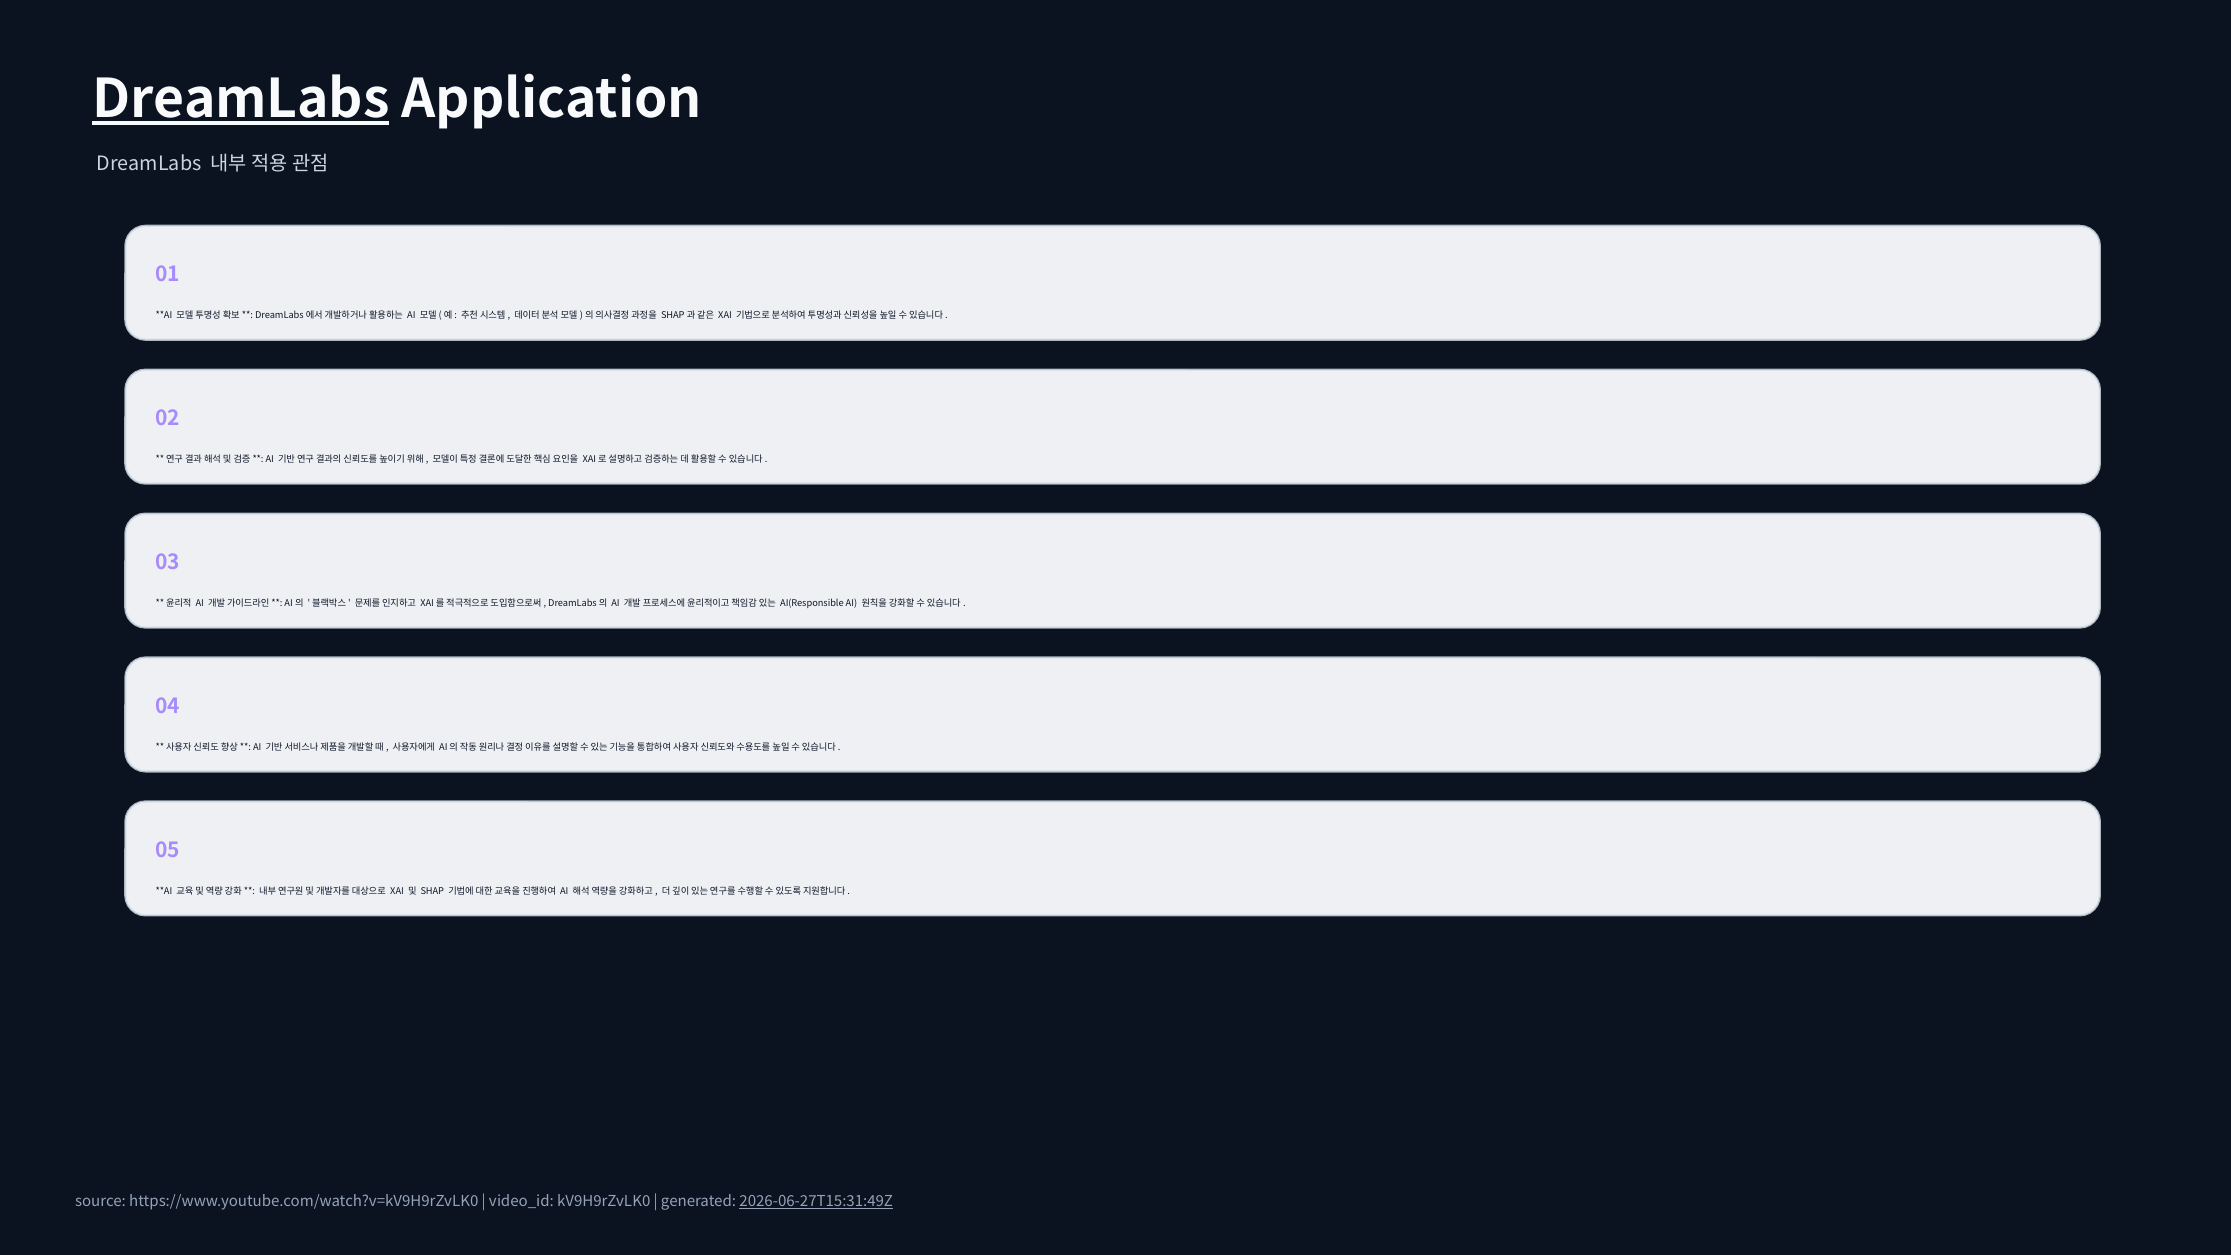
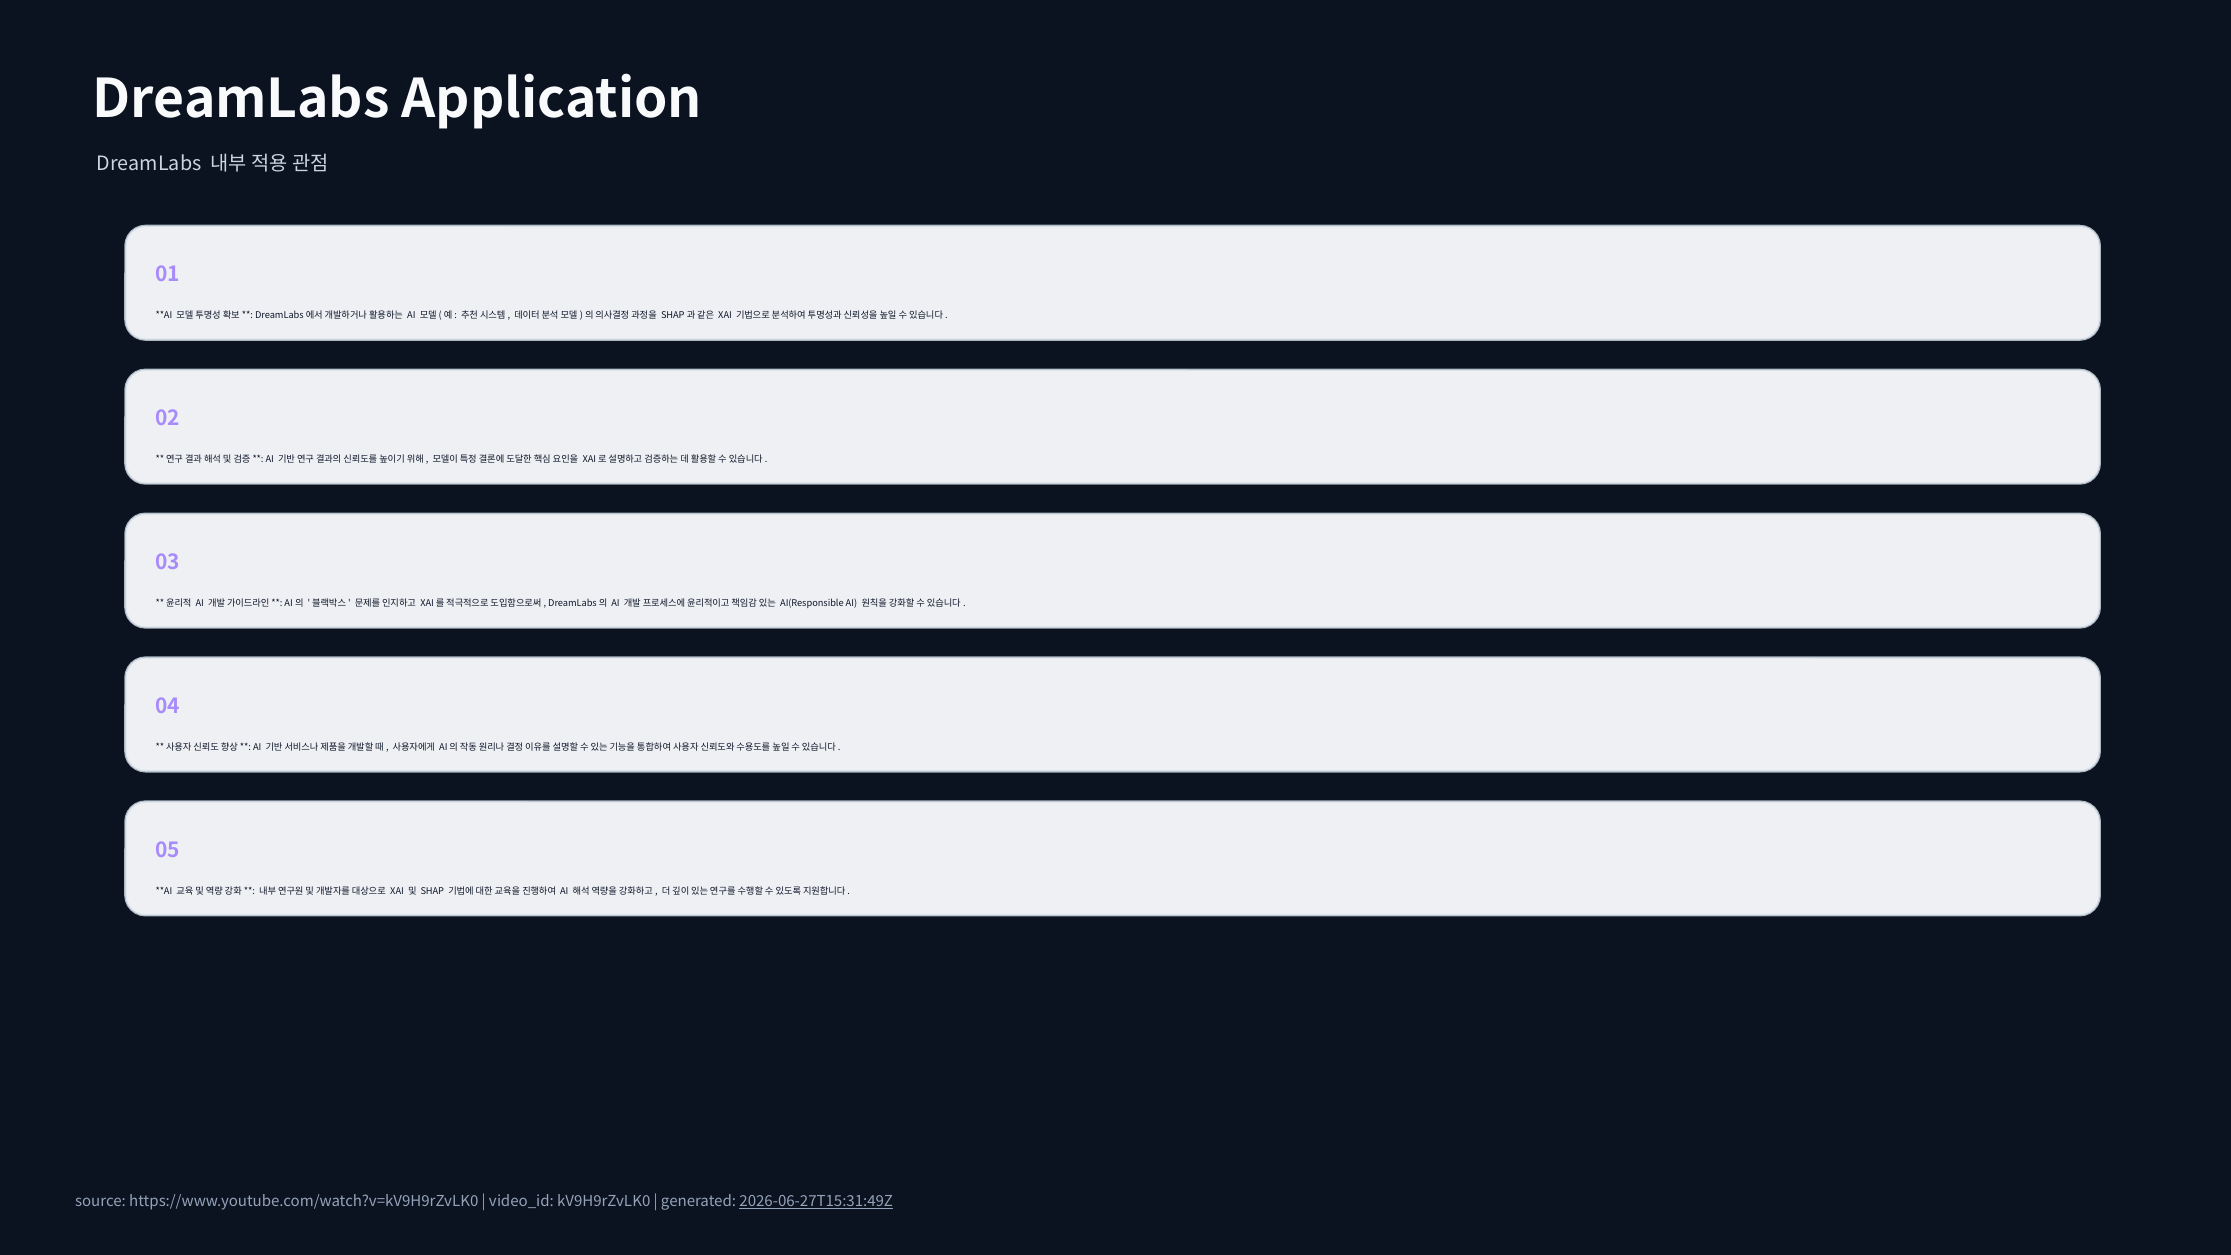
DreamLabs at (241, 100) underline: present -> none
